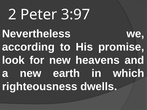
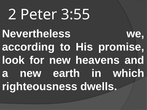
3:97: 3:97 -> 3:55
